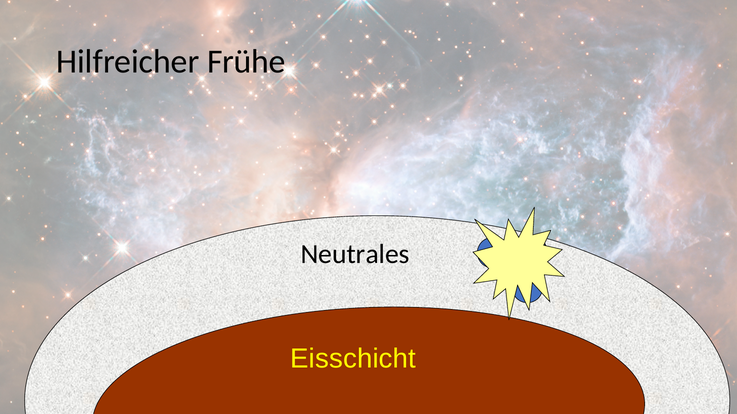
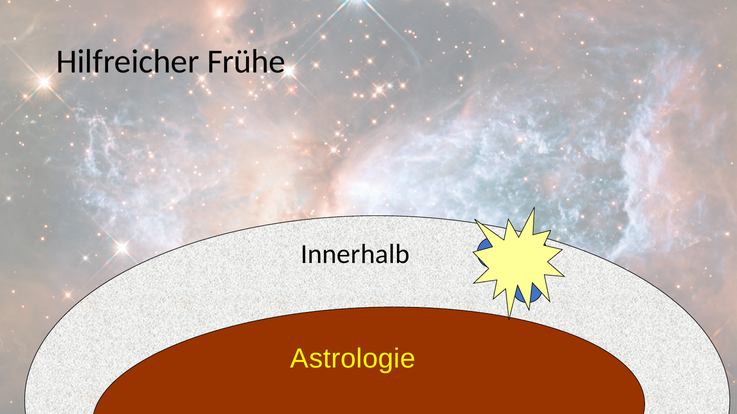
Neutrales: Neutrales -> Innerhalb
Eisschicht: Eisschicht -> Astrologie
